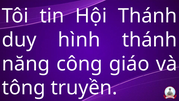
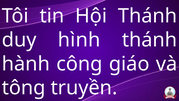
năng: năng -> hành
